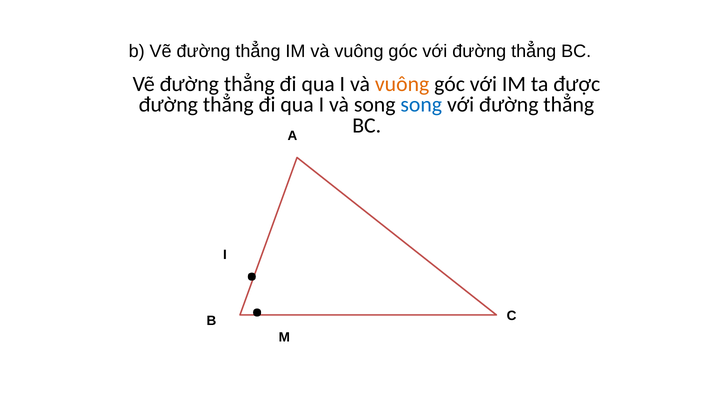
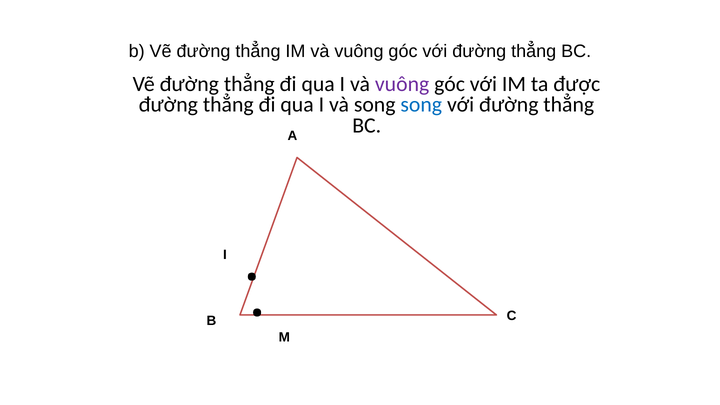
vuông at (402, 84) colour: orange -> purple
